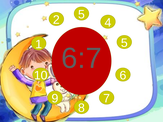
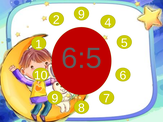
2 5: 5 -> 9
6:7: 6:7 -> 6:5
